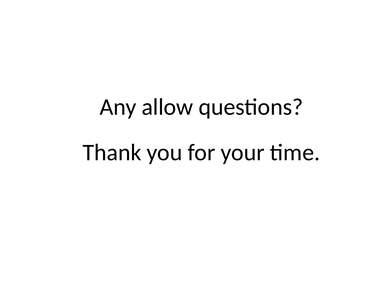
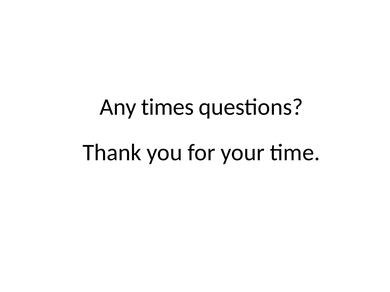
allow: allow -> times
